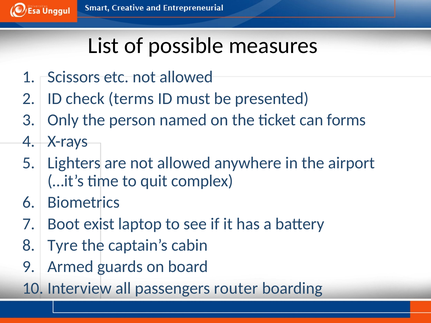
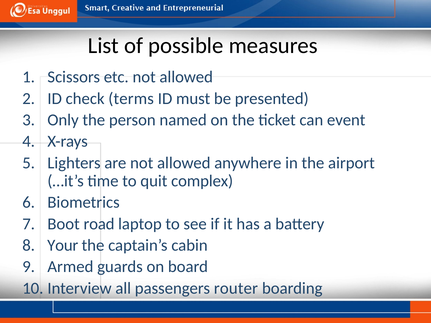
forms: forms -> event
exist: exist -> road
Tyre: Tyre -> Your
